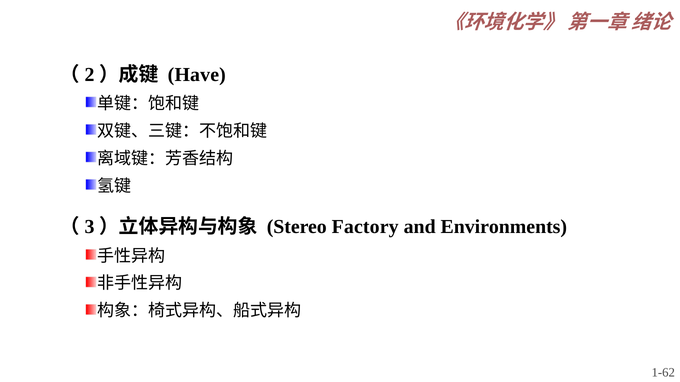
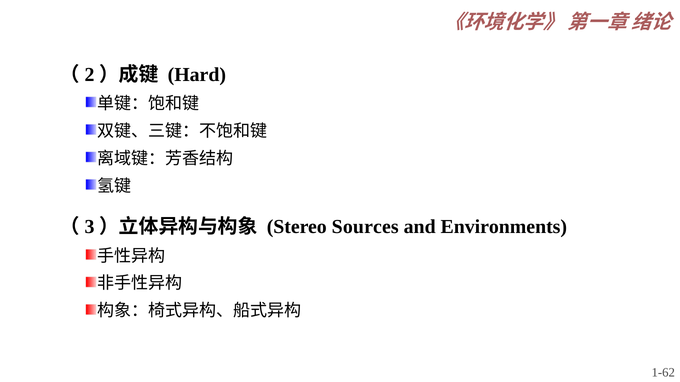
Have: Have -> Hard
Factory: Factory -> Sources
